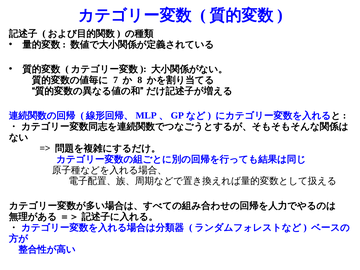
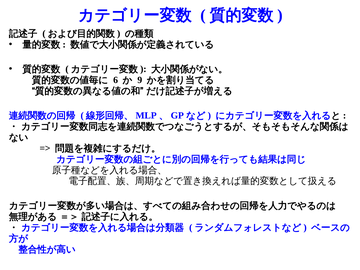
7: 7 -> 6
8: 8 -> 9
